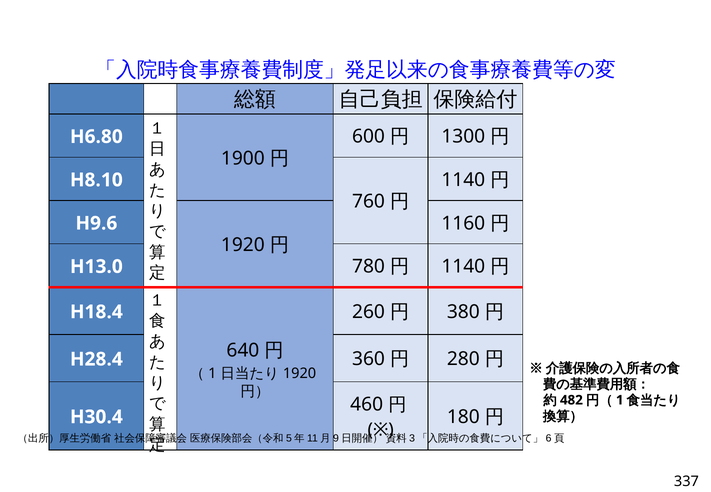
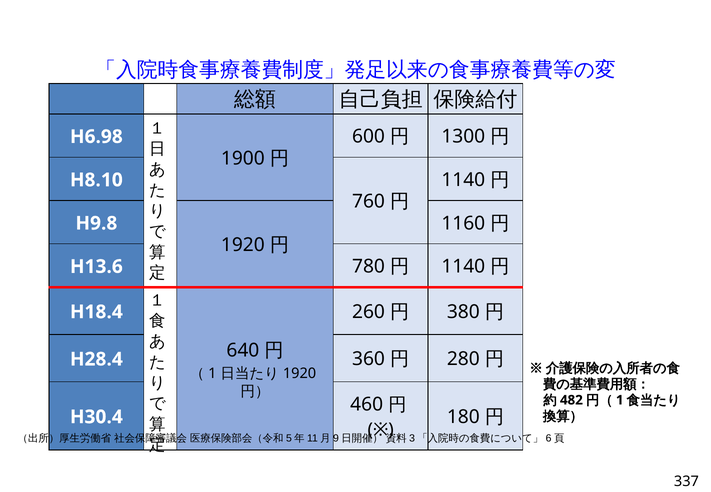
H6.80: H6.80 -> H6.98
H9.6: H9.6 -> H9.8
H13.0: H13.0 -> H13.6
